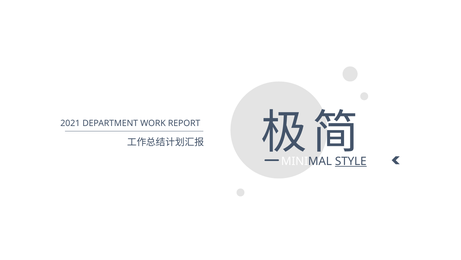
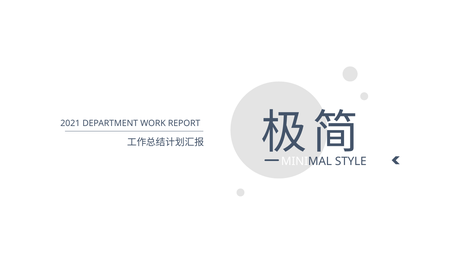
STYLE underline: present -> none
